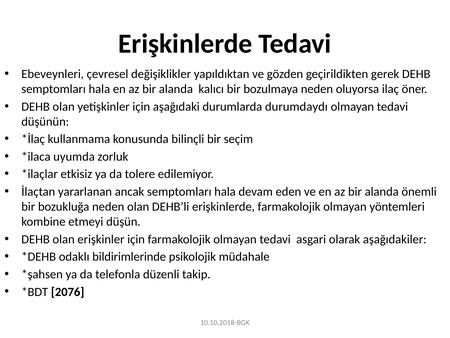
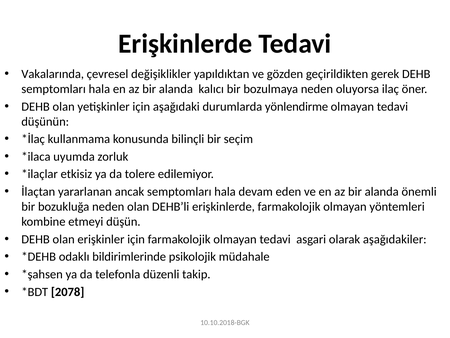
Ebeveynleri: Ebeveynleri -> Vakalarında
durumdaydı: durumdaydı -> yönlendirme
2076: 2076 -> 2078
